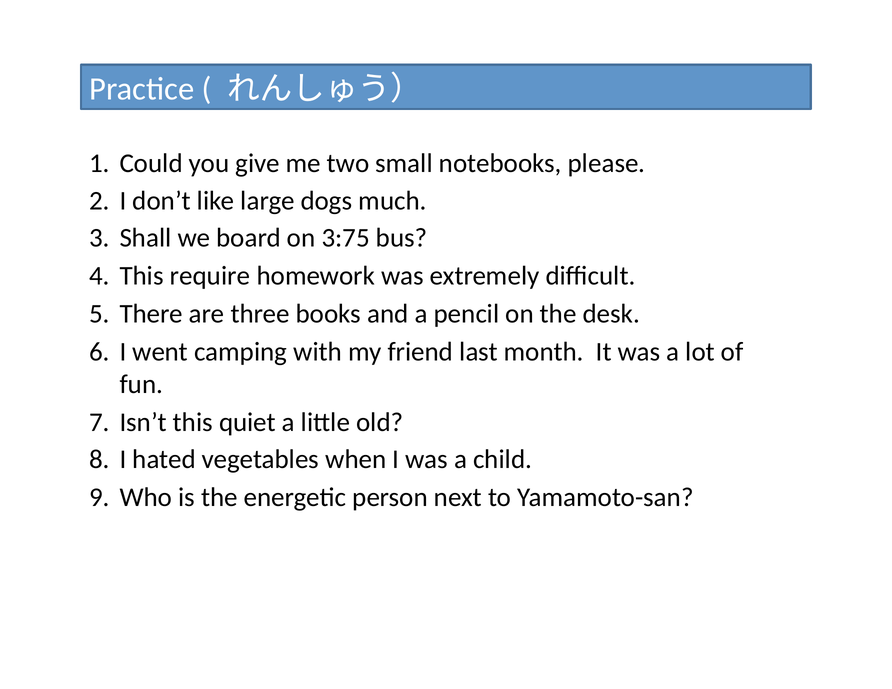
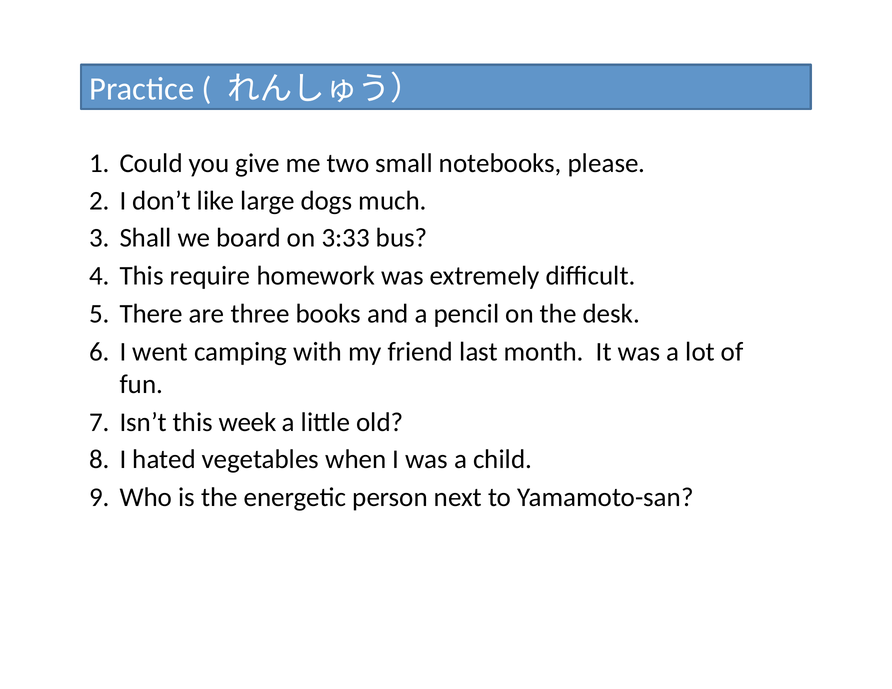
3:75: 3:75 -> 3:33
quiet: quiet -> week
